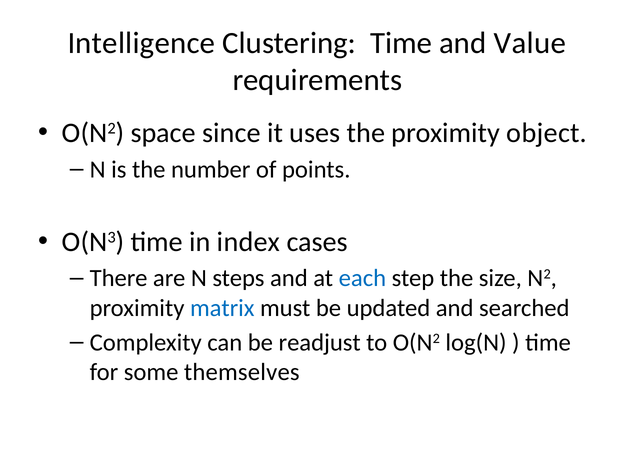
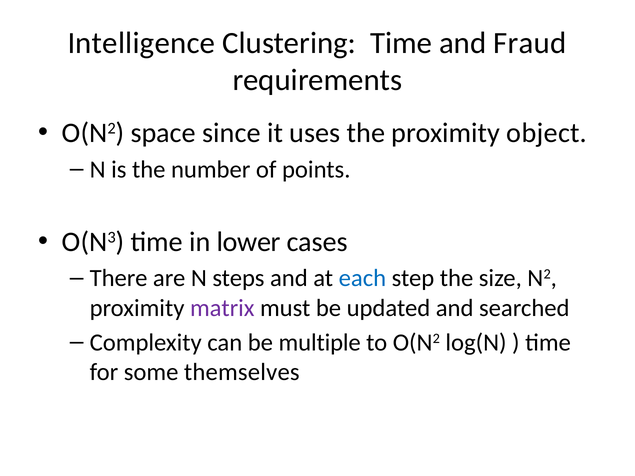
Value: Value -> Fraud
index: index -> lower
matrix colour: blue -> purple
readjust: readjust -> multiple
